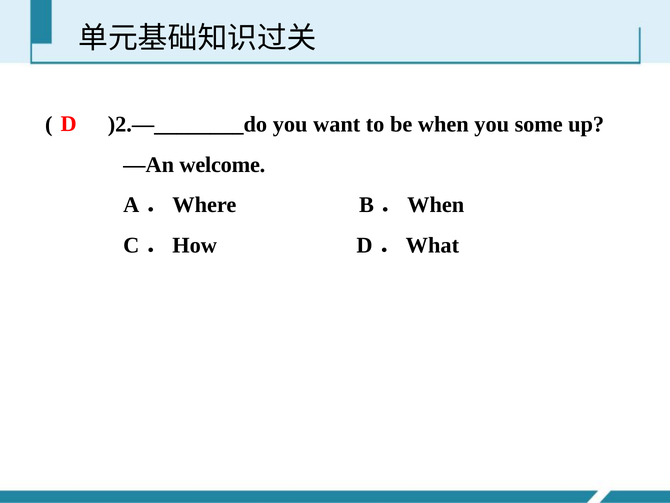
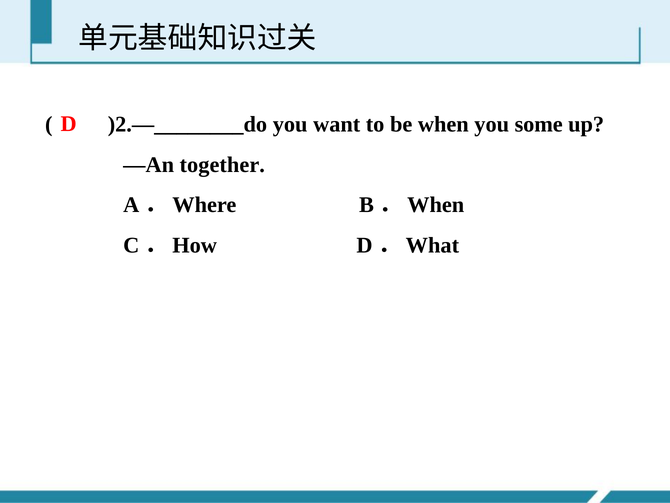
welcome: welcome -> together
